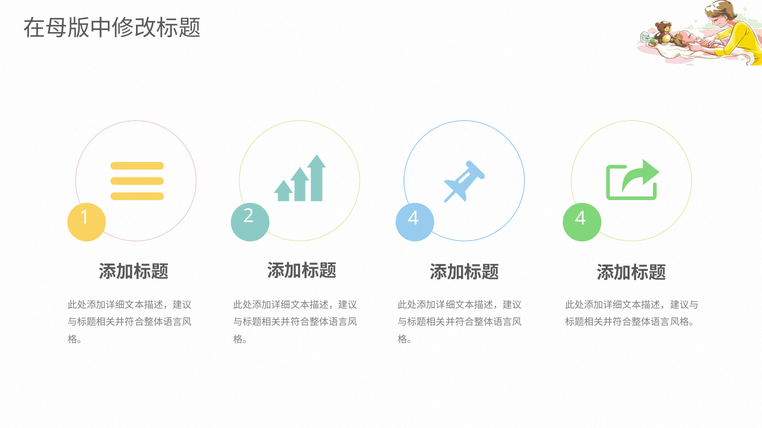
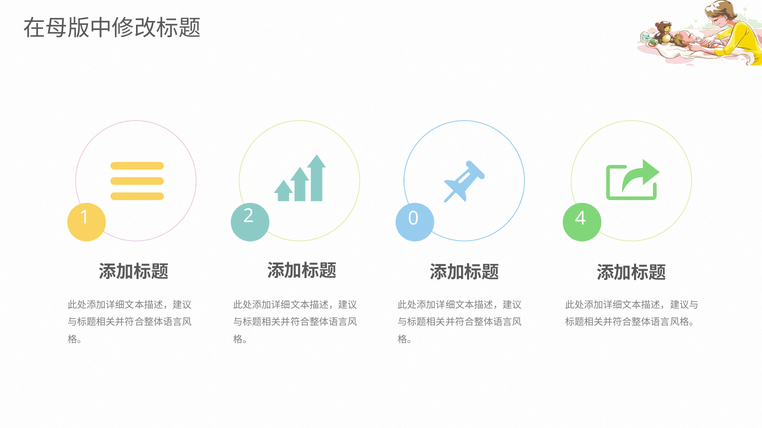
2 4: 4 -> 0
